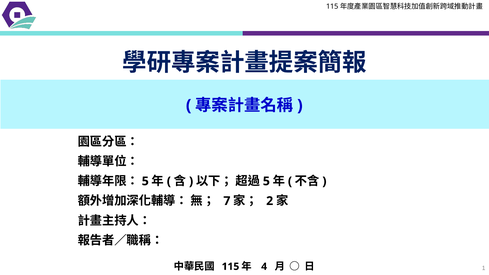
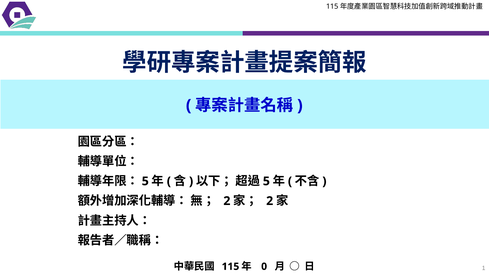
7 at (227, 201): 7 -> 2
4: 4 -> 0
